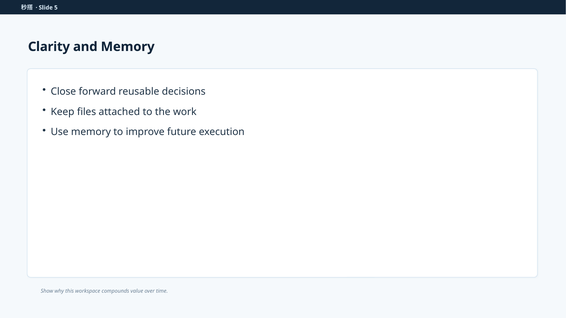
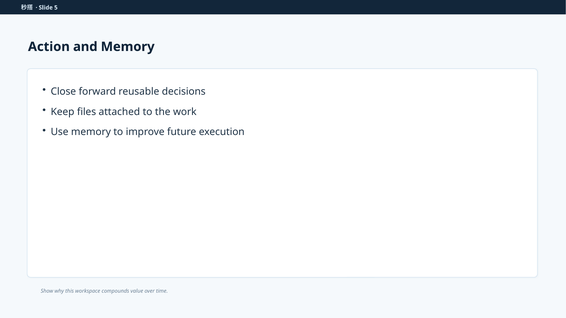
Clarity: Clarity -> Action
